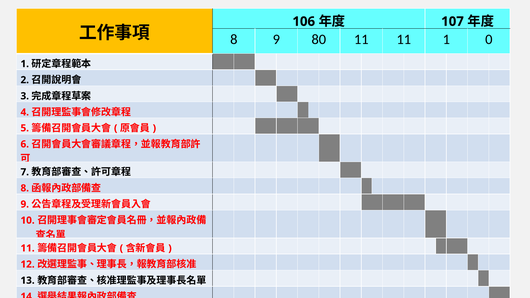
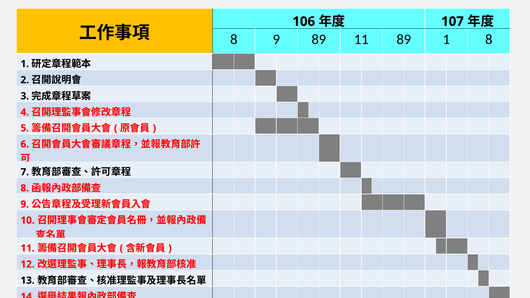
9 80: 80 -> 89
11 11: 11 -> 89
1 0: 0 -> 8
